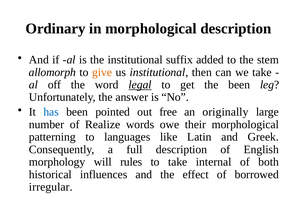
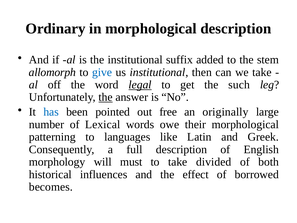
give colour: orange -> blue
the been: been -> such
the at (106, 97) underline: none -> present
Realize: Realize -> Lexical
rules: rules -> must
internal: internal -> divided
irregular: irregular -> becomes
